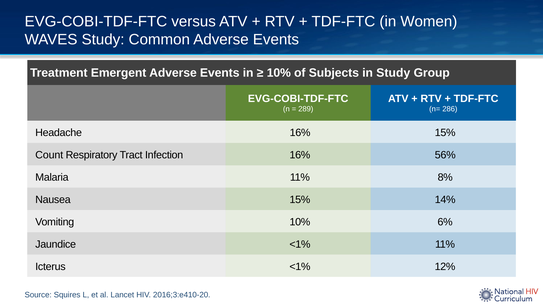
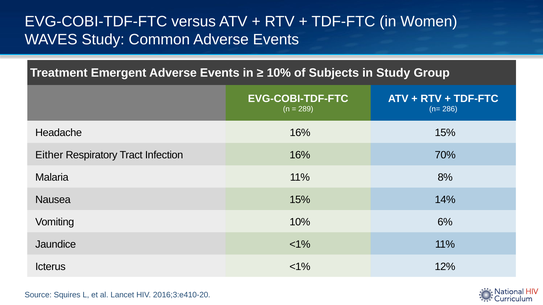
Count: Count -> Either
56%: 56% -> 70%
